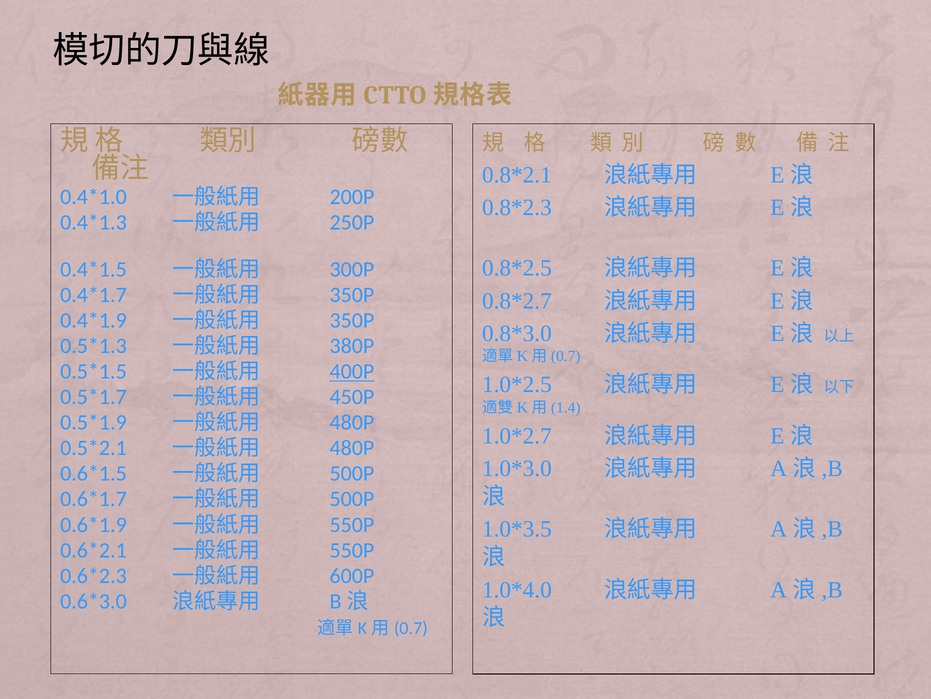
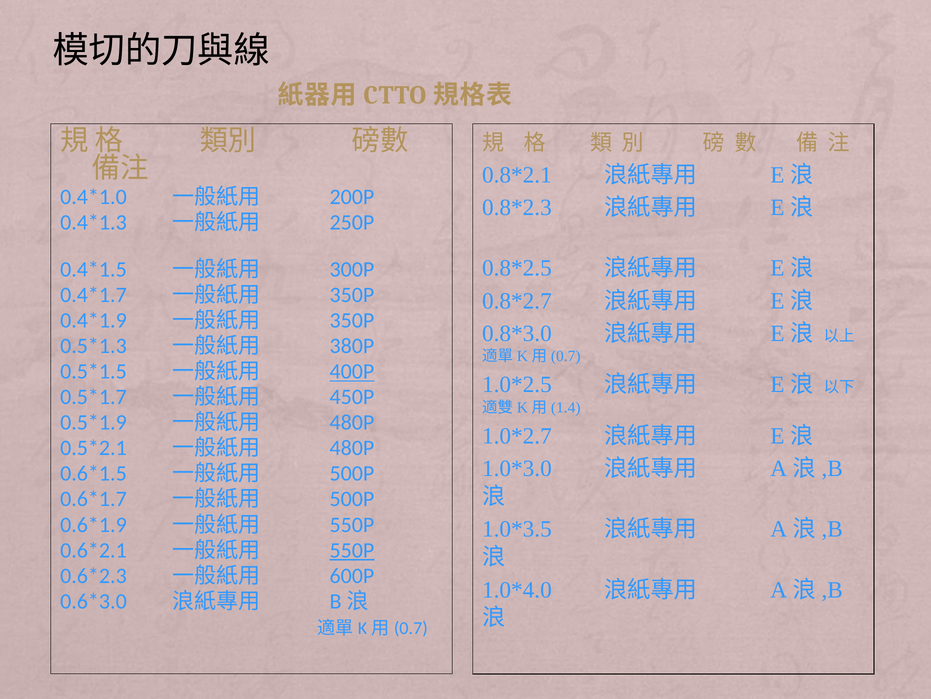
550P at (352, 550) underline: none -> present
